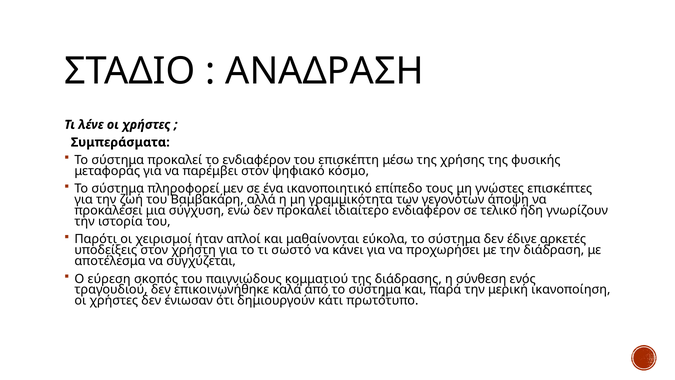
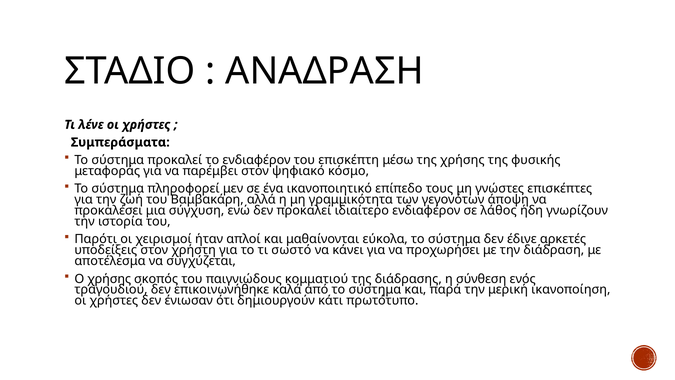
τελικό: τελικό -> λάθος
Ο εύρεση: εύρεση -> χρήσης
